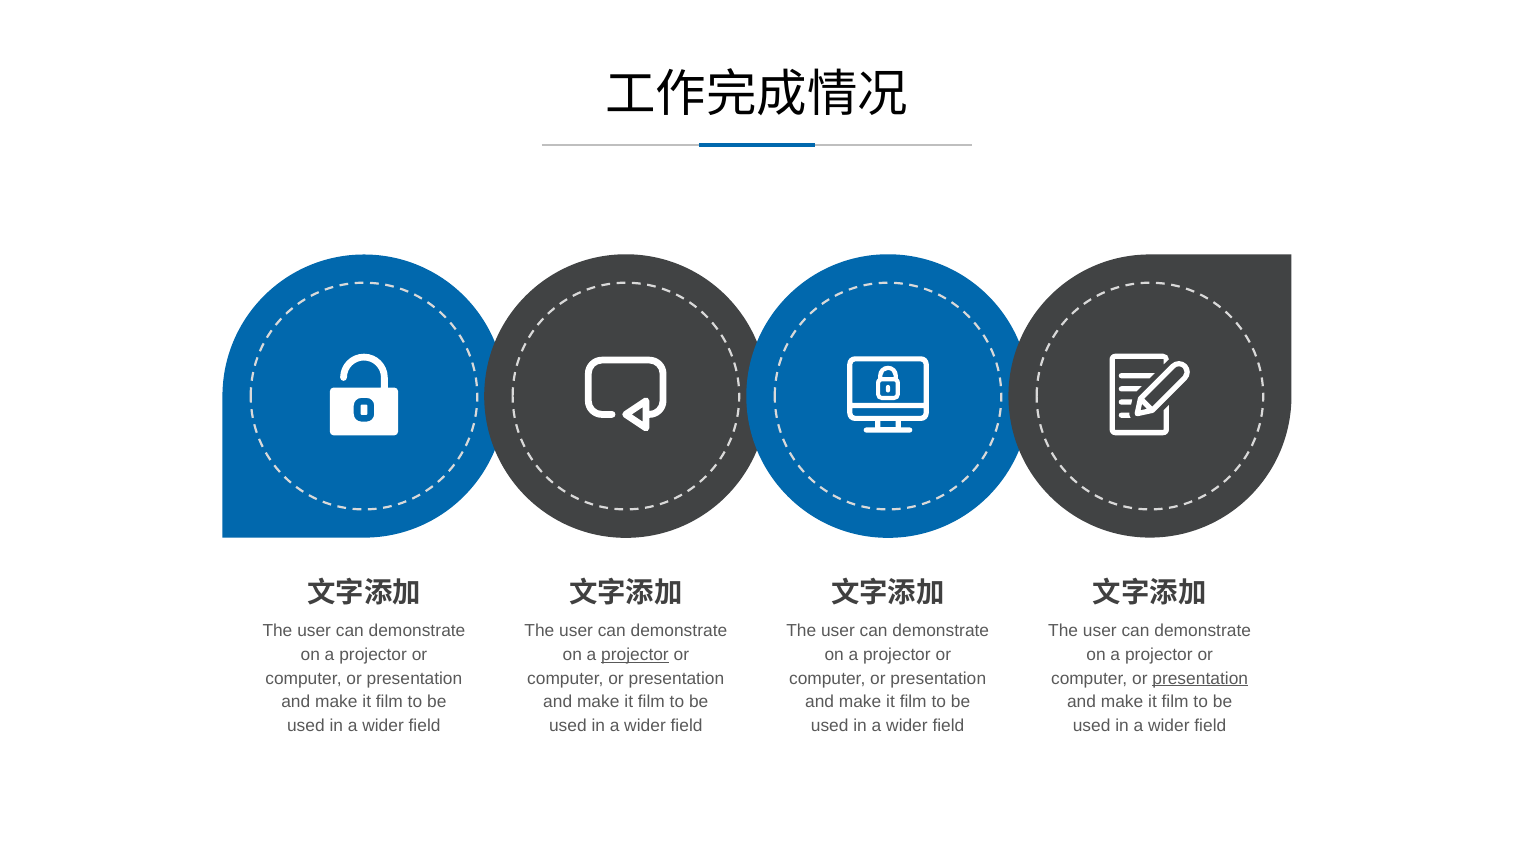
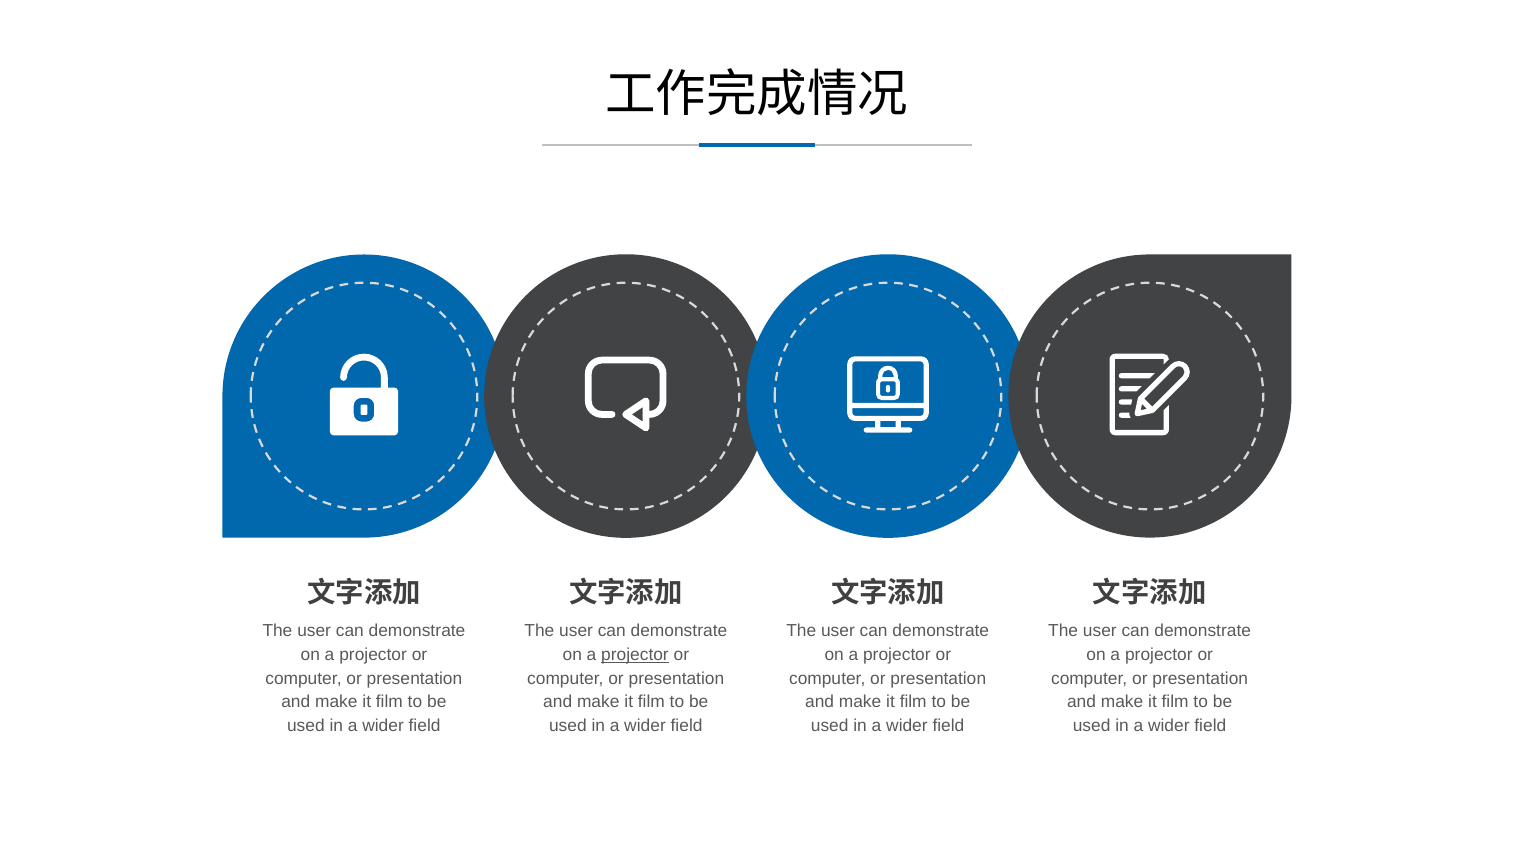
presentation at (1200, 678) underline: present -> none
